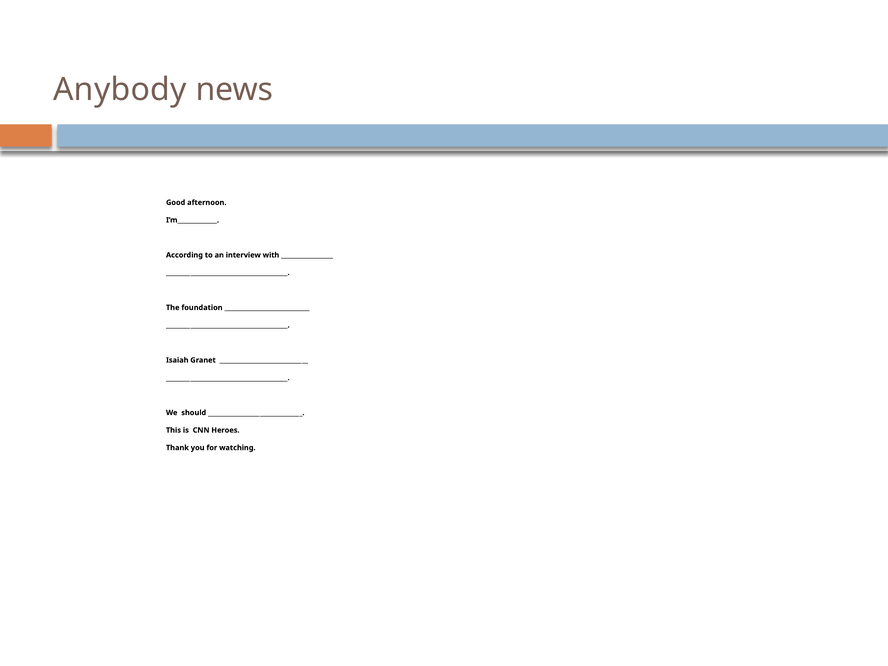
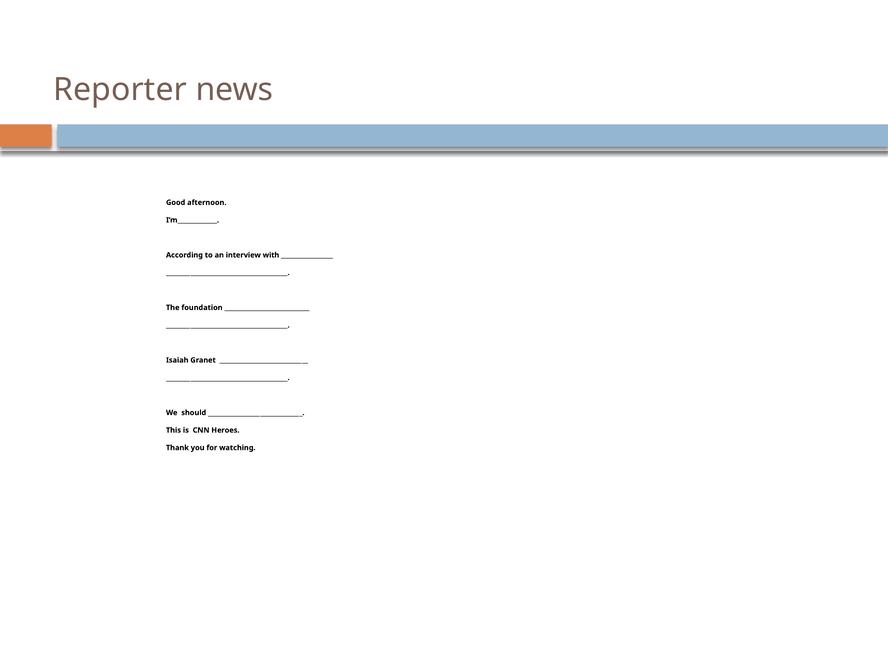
Anybody: Anybody -> Reporter
